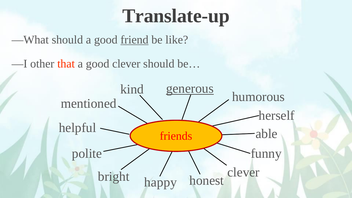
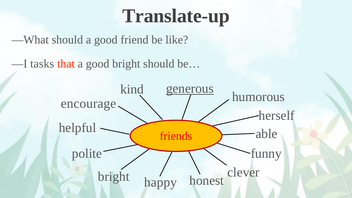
friend underline: present -> none
other: other -> tasks
good clever: clever -> bright
mentioned: mentioned -> encourage
